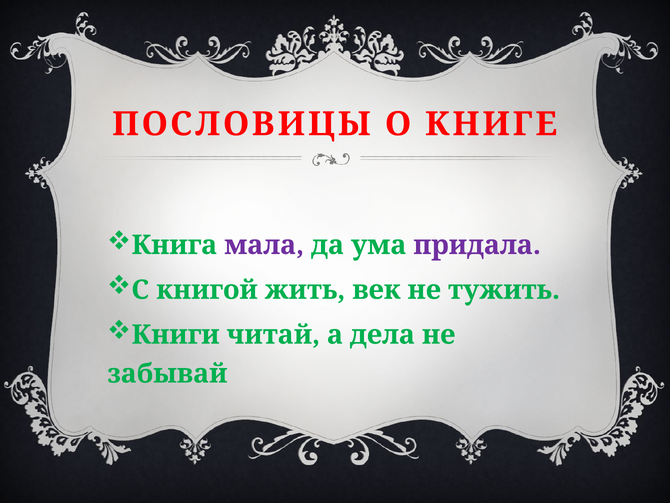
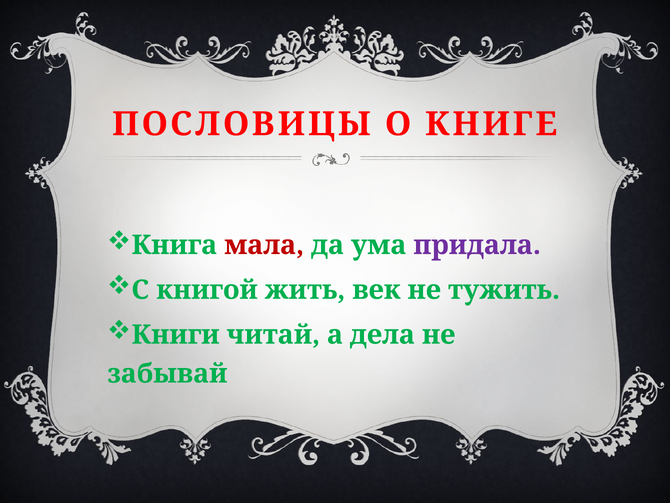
мала colour: purple -> red
